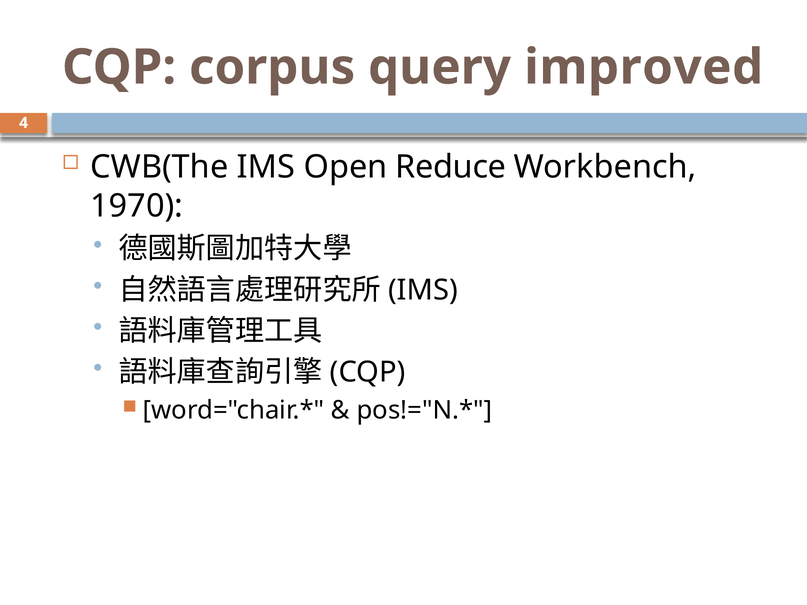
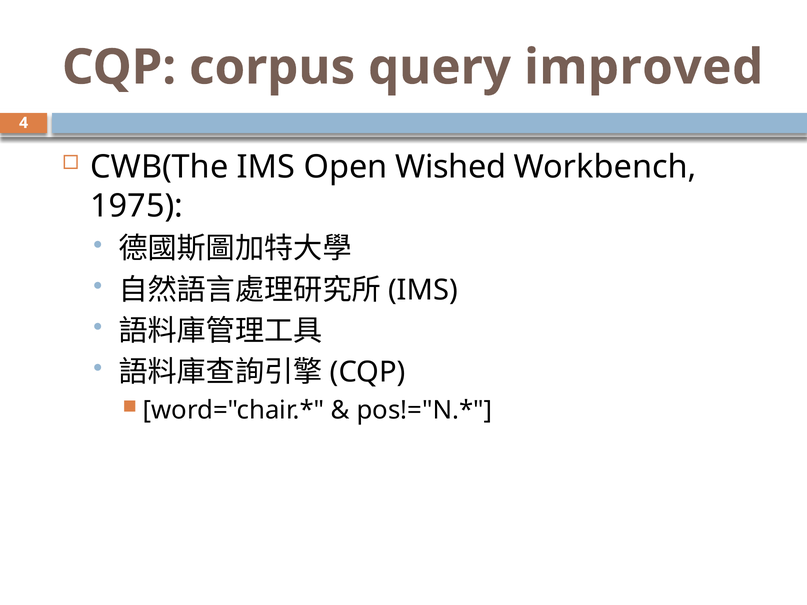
Reduce: Reduce -> Wished
1970: 1970 -> 1975
